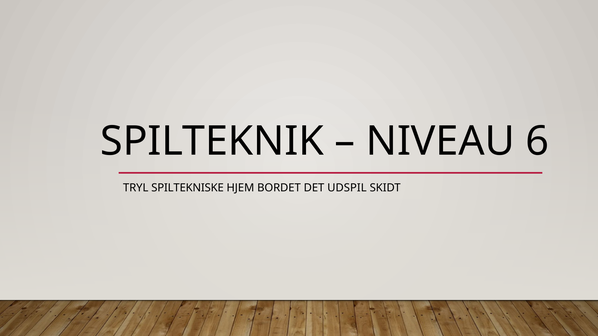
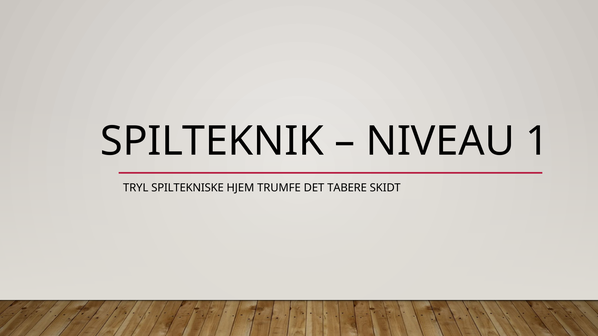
6: 6 -> 1
BORDET: BORDET -> TRUMFE
UDSPIL: UDSPIL -> TABERE
